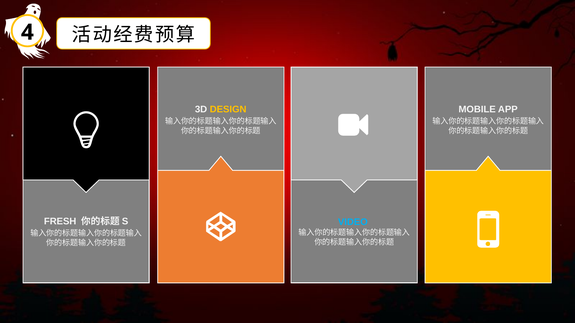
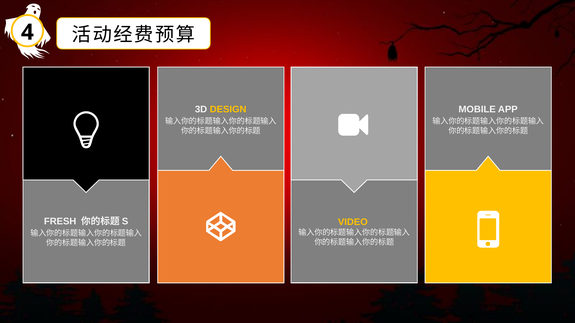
VIDEO colour: light blue -> yellow
